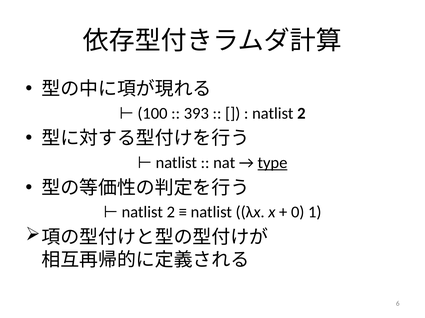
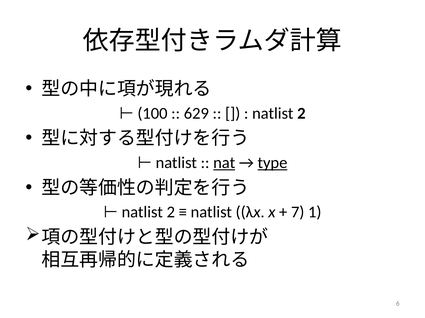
393: 393 -> 629
nat underline: none -> present
0: 0 -> 7
